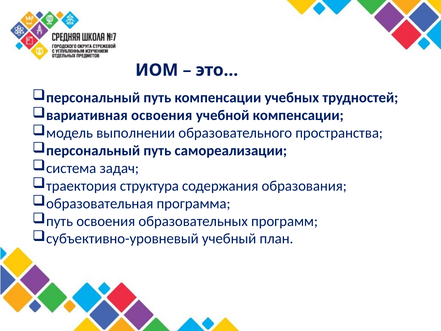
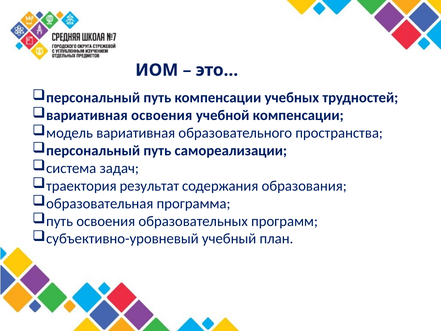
модель выполнении: выполнении -> вариативная
структура: структура -> результат
